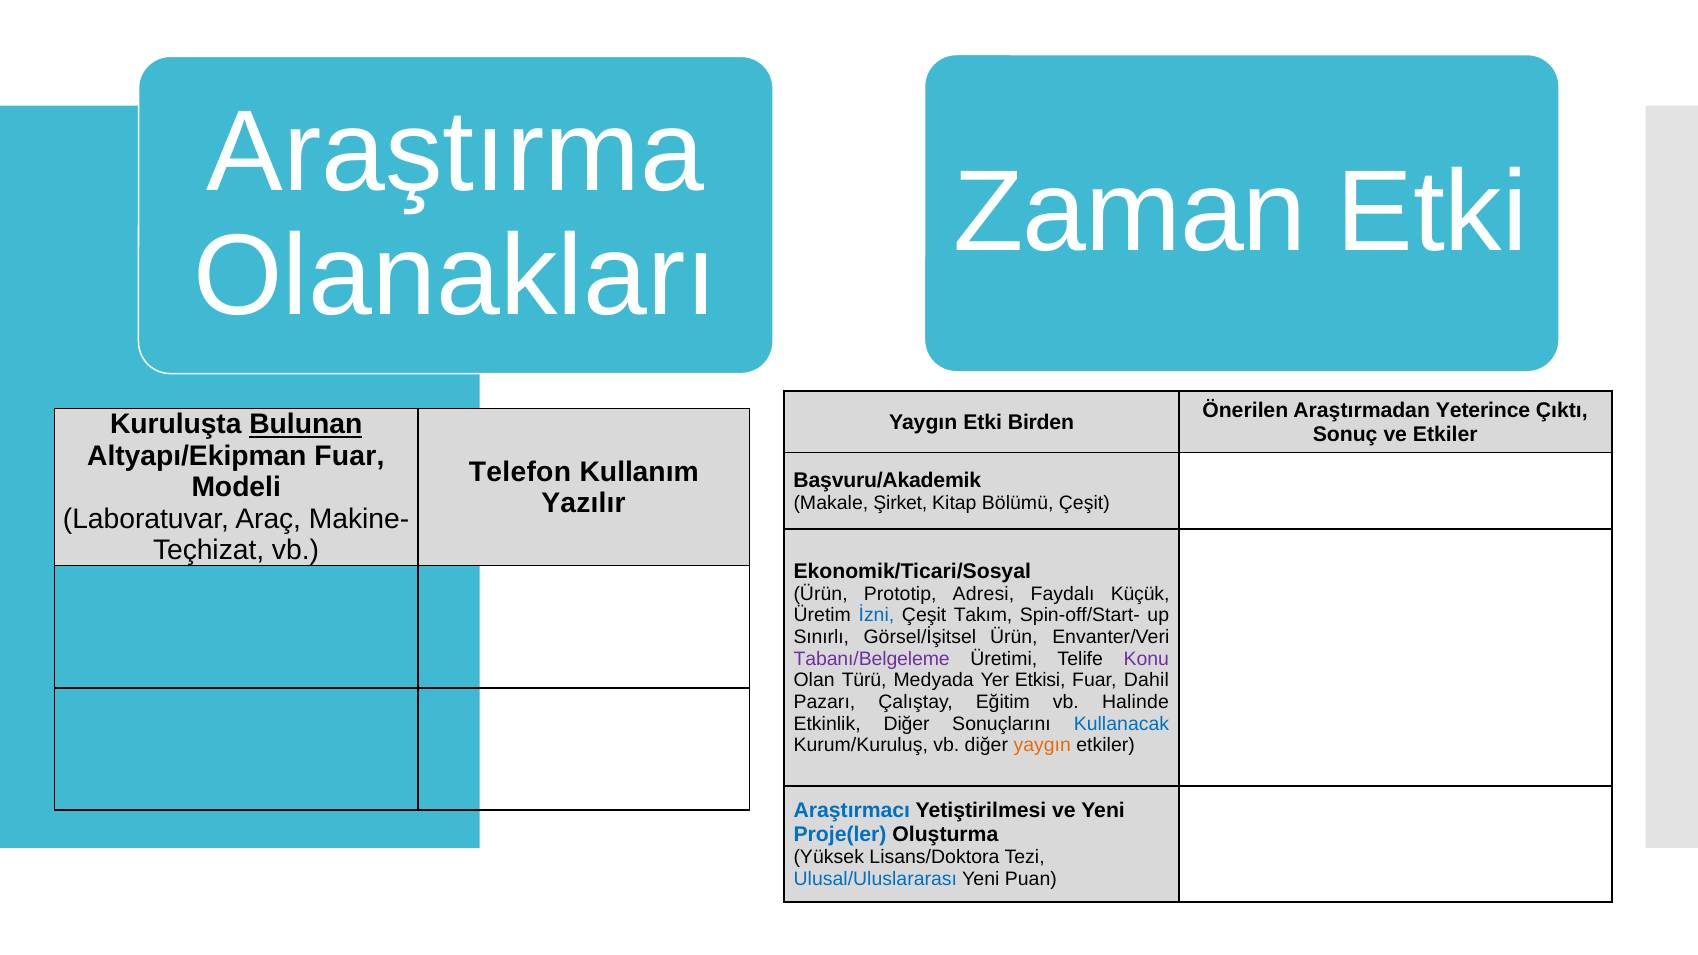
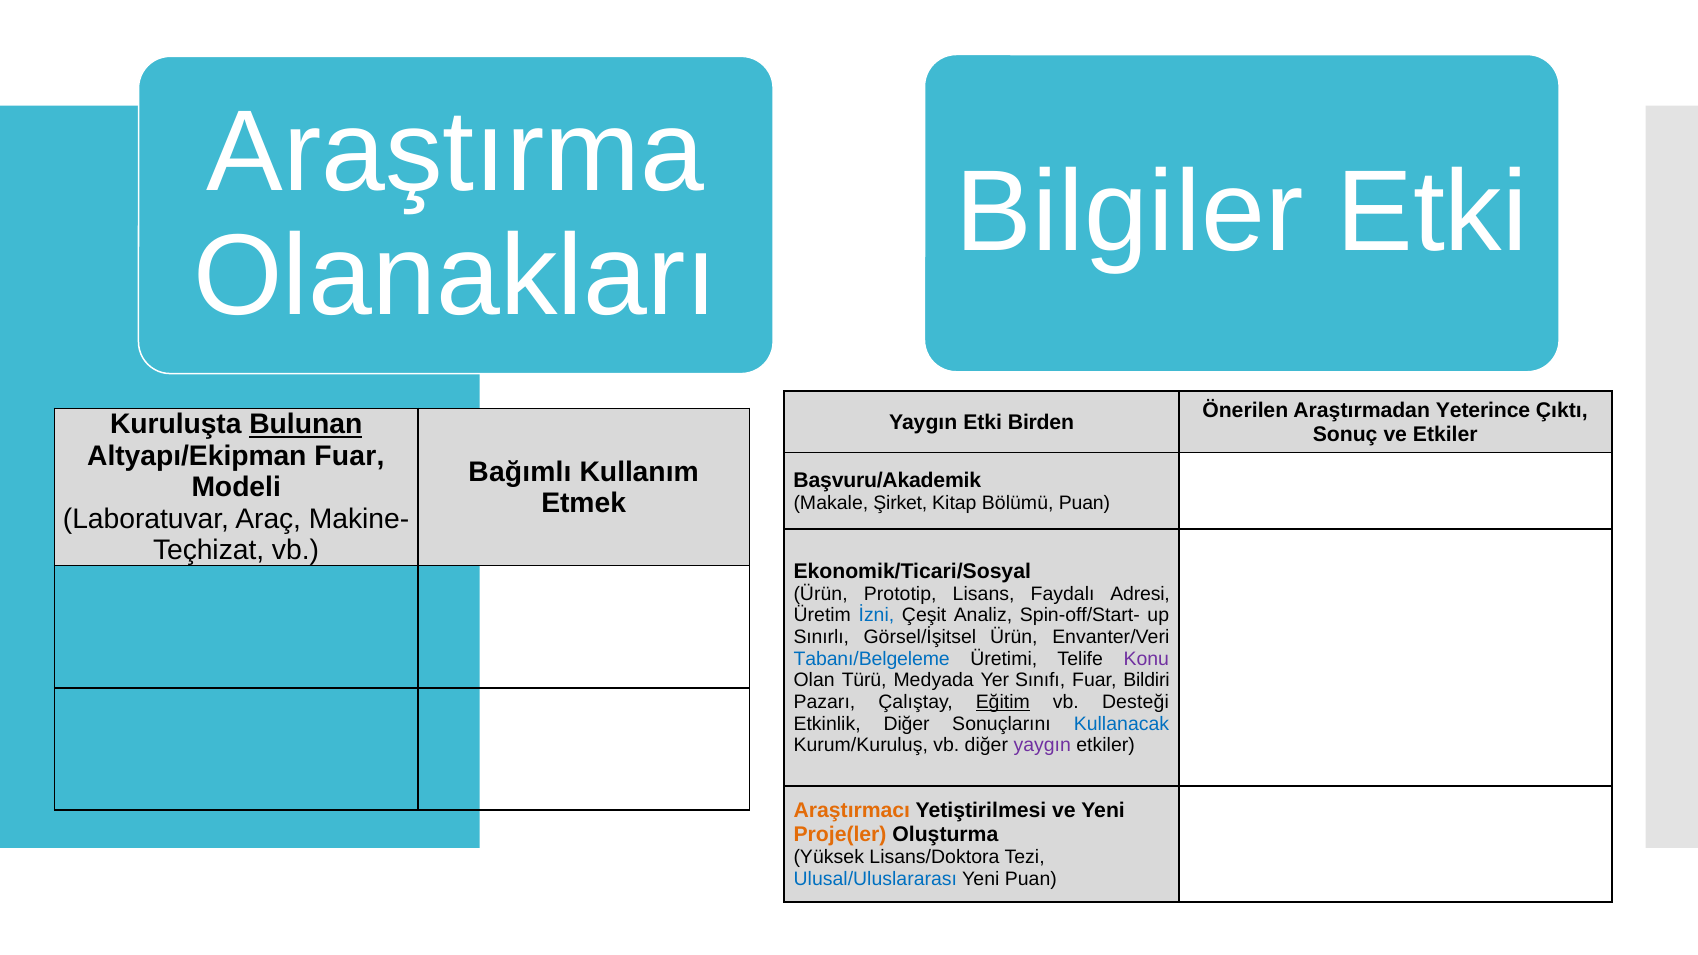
Zaman: Zaman -> Bilgiler
Telefon: Telefon -> Bağımlı
Yazılır: Yazılır -> Etmek
Bölümü Çeşit: Çeşit -> Puan
Adresi: Adresi -> Lisans
Küçük: Küçük -> Adresi
Takım: Takım -> Analiz
Tabanı/Belgeleme colour: purple -> blue
Etkisi: Etkisi -> Sınıfı
Dahil: Dahil -> Bildiri
Eğitim underline: none -> present
Halinde: Halinde -> Desteği
yaygın at (1042, 746) colour: orange -> purple
Araştırmacı colour: blue -> orange
Proje(ler colour: blue -> orange
